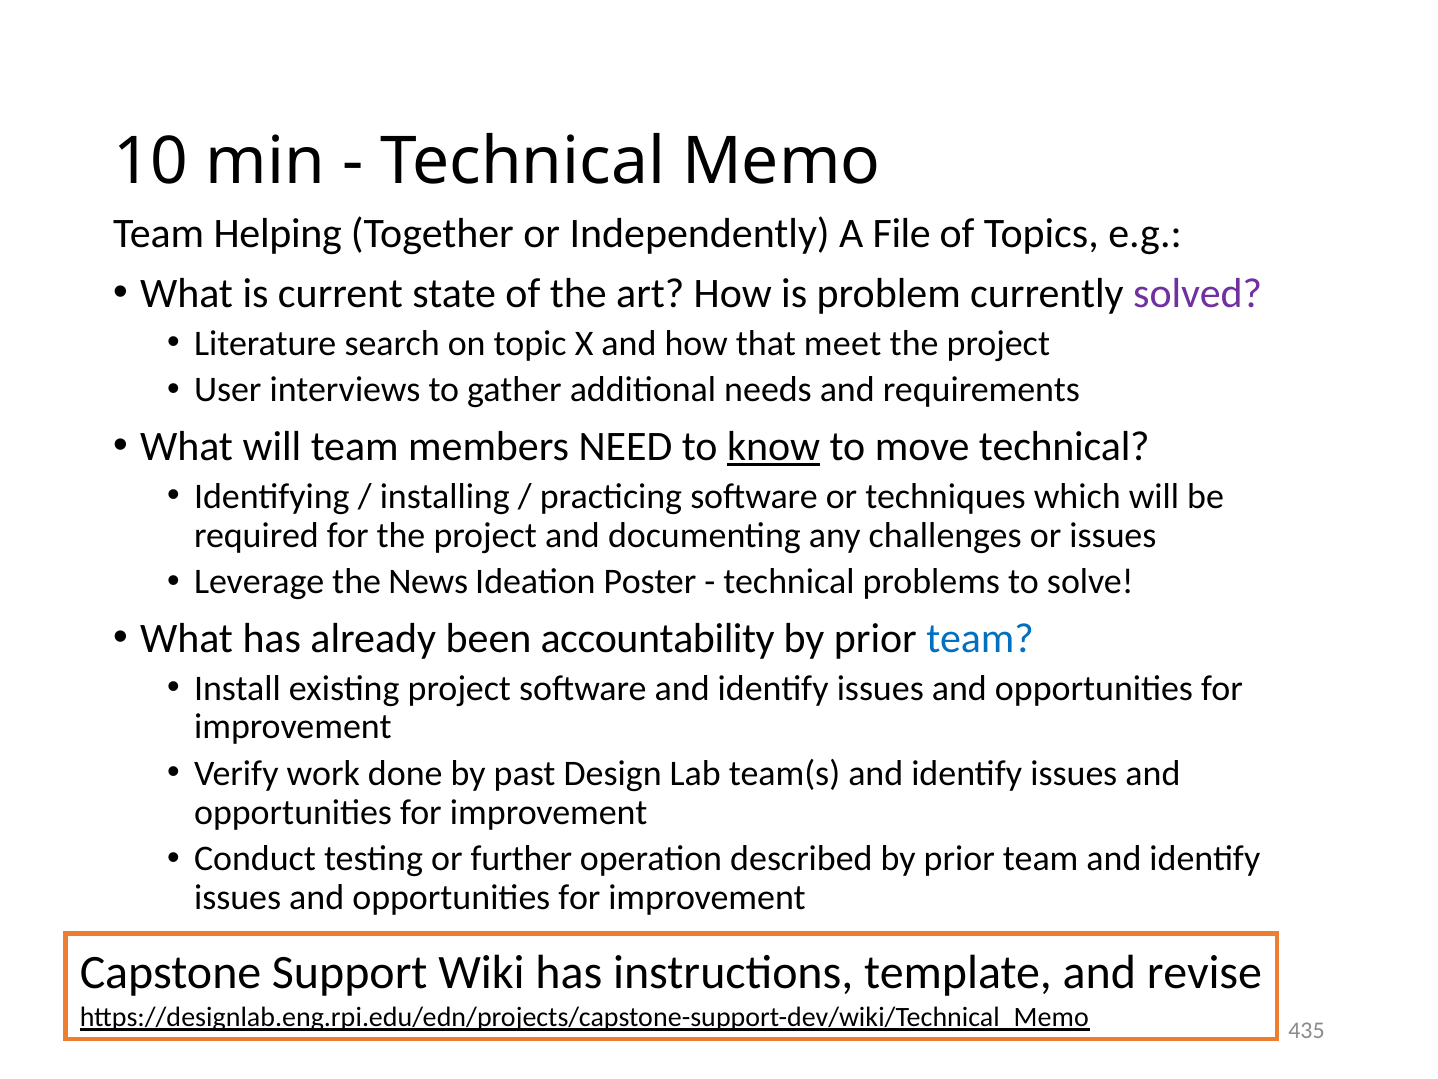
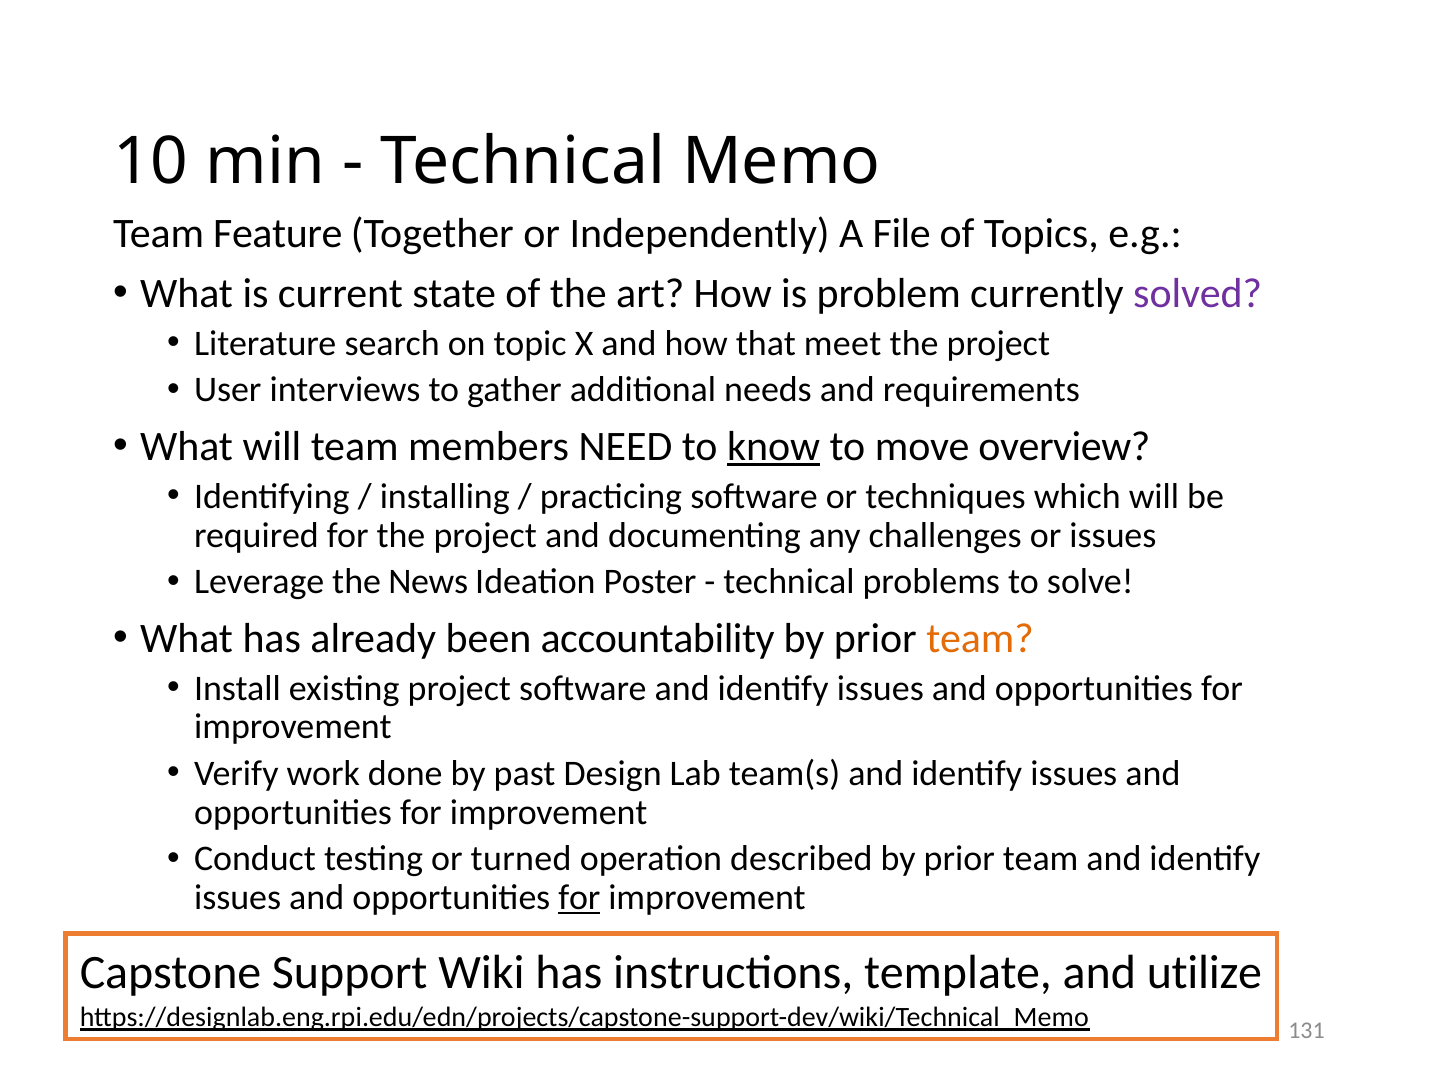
Helping: Helping -> Feature
move technical: technical -> overview
team at (980, 638) colour: blue -> orange
further: further -> turned
for at (579, 897) underline: none -> present
revise: revise -> utilize
435: 435 -> 131
